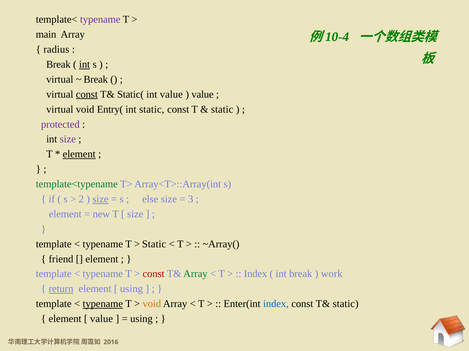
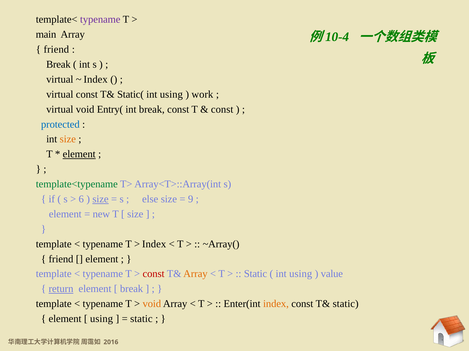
radius at (56, 50): radius -> friend
int at (85, 65) underline: present -> none
Break at (96, 80): Break -> Index
const at (87, 95) underline: present -> none
value at (171, 95): value -> using
value at (203, 95): value -> work
int static: static -> break
static at (222, 110): static -> const
protected colour: purple -> blue
size at (68, 140) colour: purple -> orange
2: 2 -> 6
3: 3 -> 9
Static at (154, 244): Static -> Index
Array at (195, 274) colour: green -> orange
Index at (256, 274): Index -> Static
break at (301, 274): break -> using
work: work -> value
using at (131, 289): using -> break
typename at (103, 304) underline: present -> none
index at (276, 304) colour: blue -> orange
value at (102, 319): value -> using
using at (141, 319): using -> static
